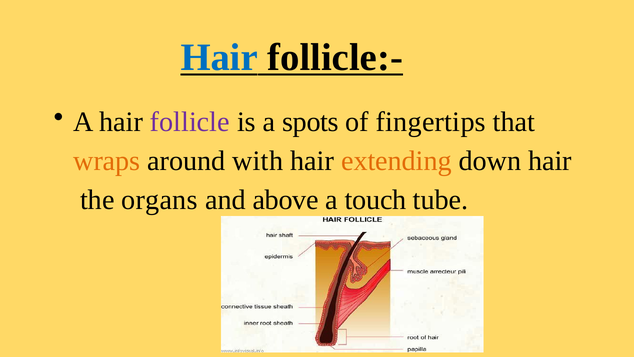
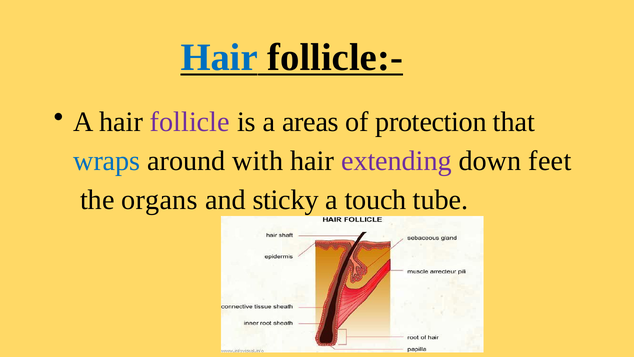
spots: spots -> areas
fingertips: fingertips -> protection
wraps colour: orange -> blue
extending colour: orange -> purple
down hair: hair -> feet
above: above -> sticky
